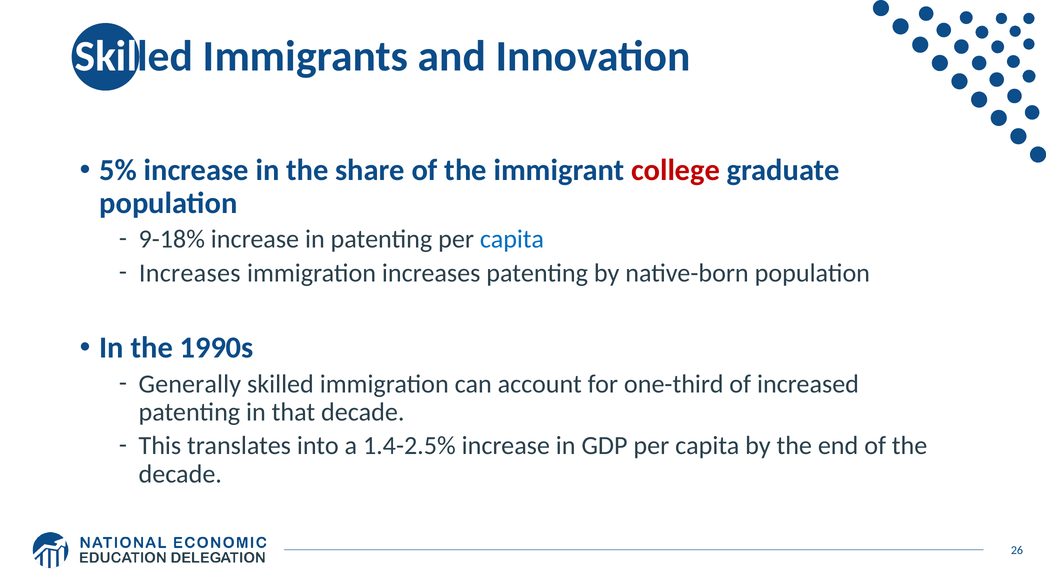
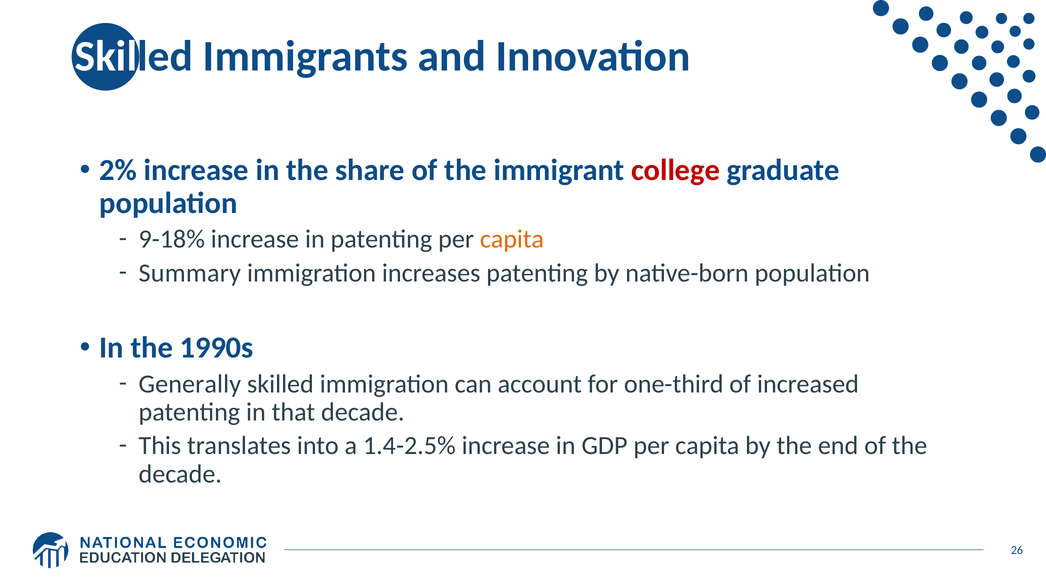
5%: 5% -> 2%
capita at (512, 239) colour: blue -> orange
Increases at (190, 273): Increases -> Summary
